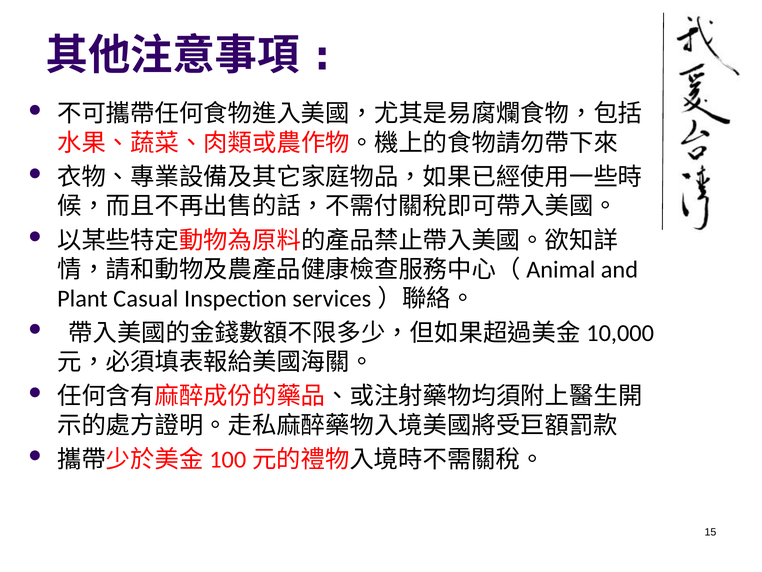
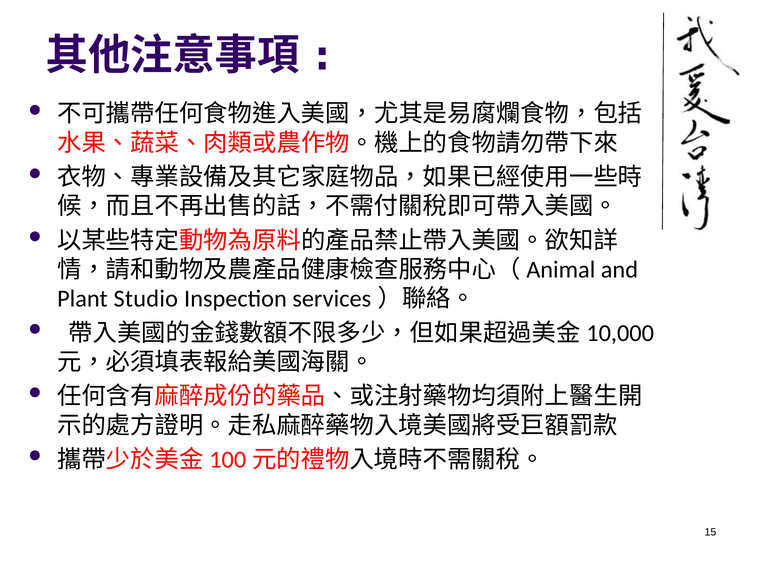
Casual: Casual -> Studio
